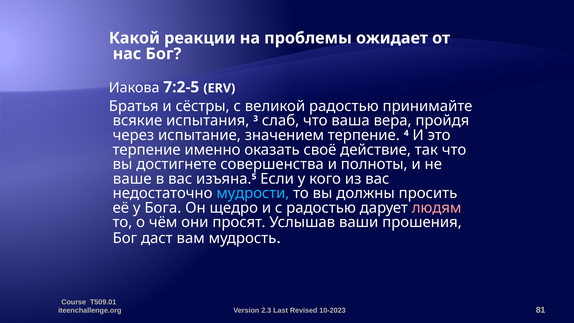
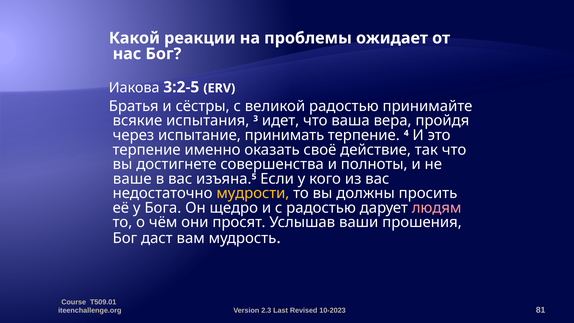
7:2-5: 7:2-5 -> 3:2-5
слаб: слаб -> идет
значением: значением -> принимать
мудрости colour: light blue -> yellow
